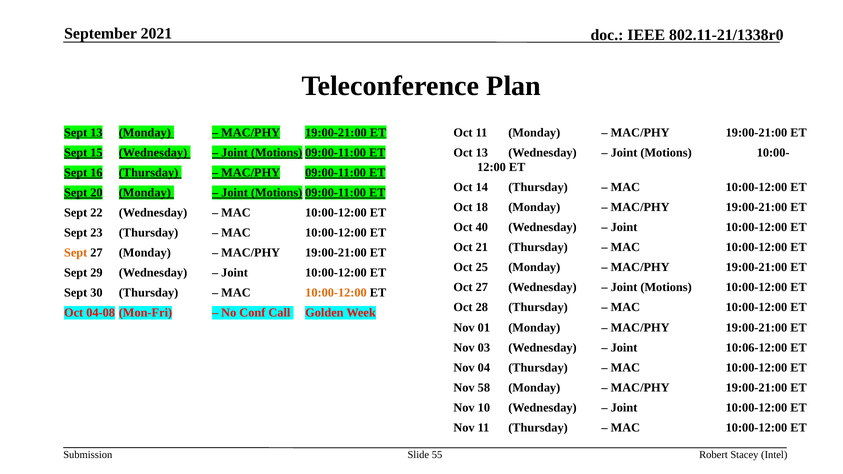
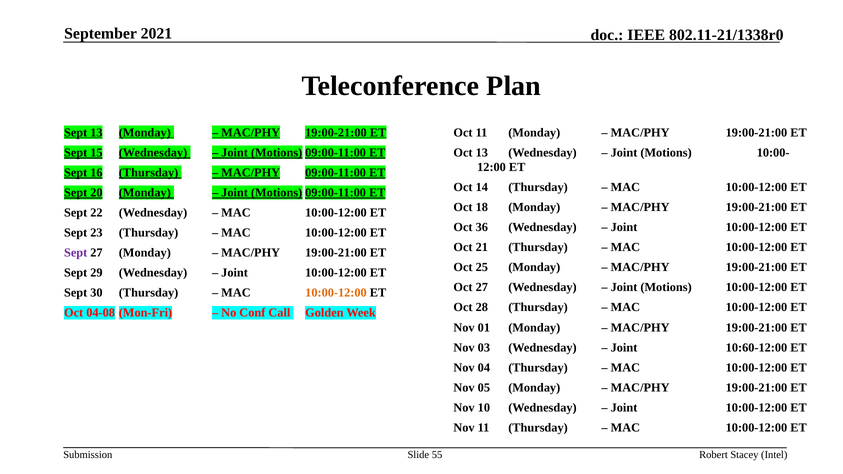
40: 40 -> 36
Sept at (76, 253) colour: orange -> purple
10:06-12:00: 10:06-12:00 -> 10:60-12:00
58: 58 -> 05
